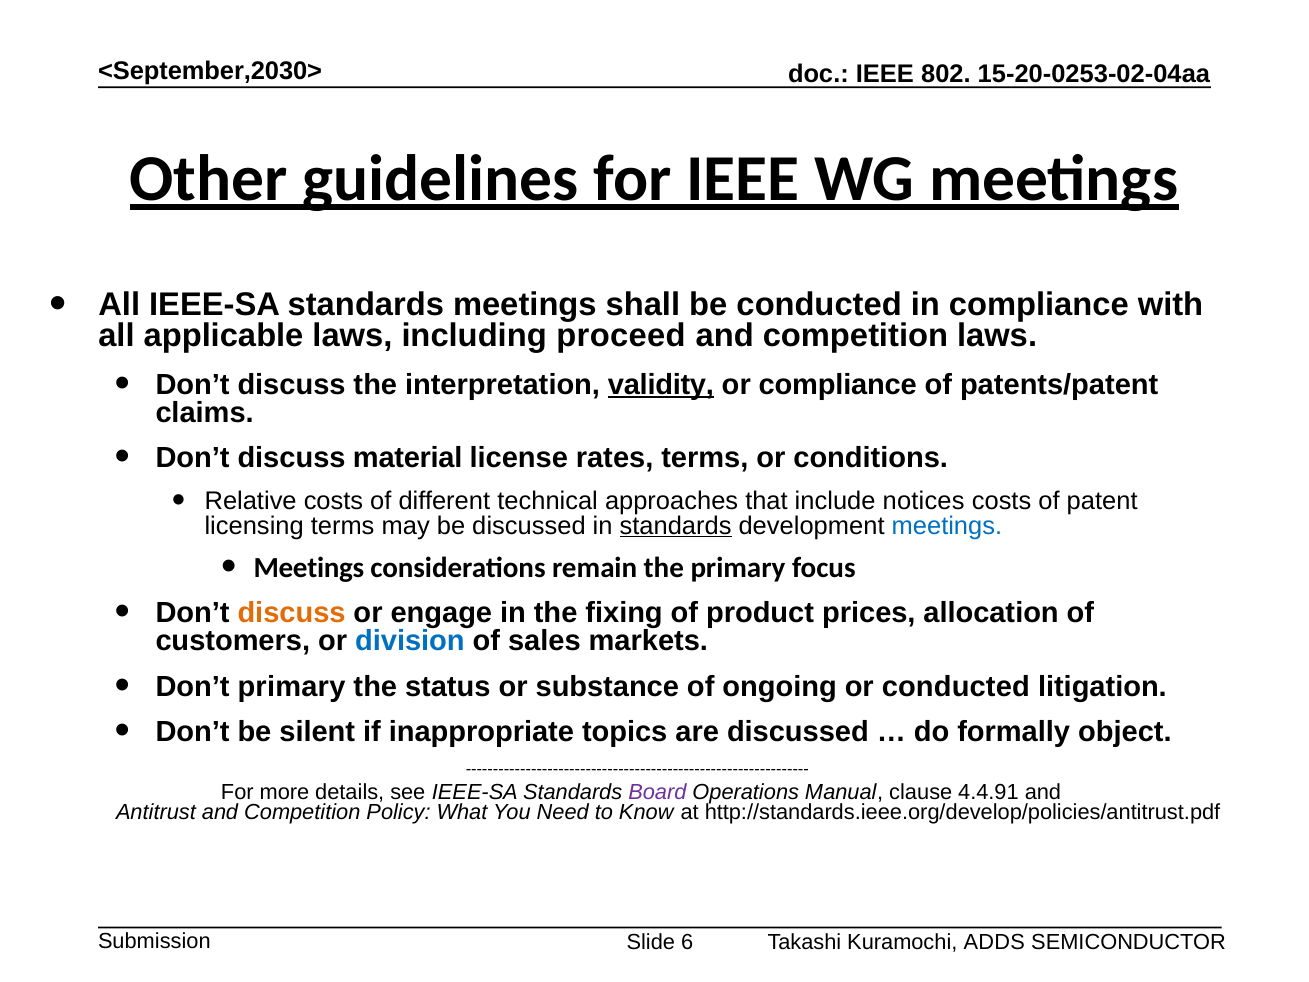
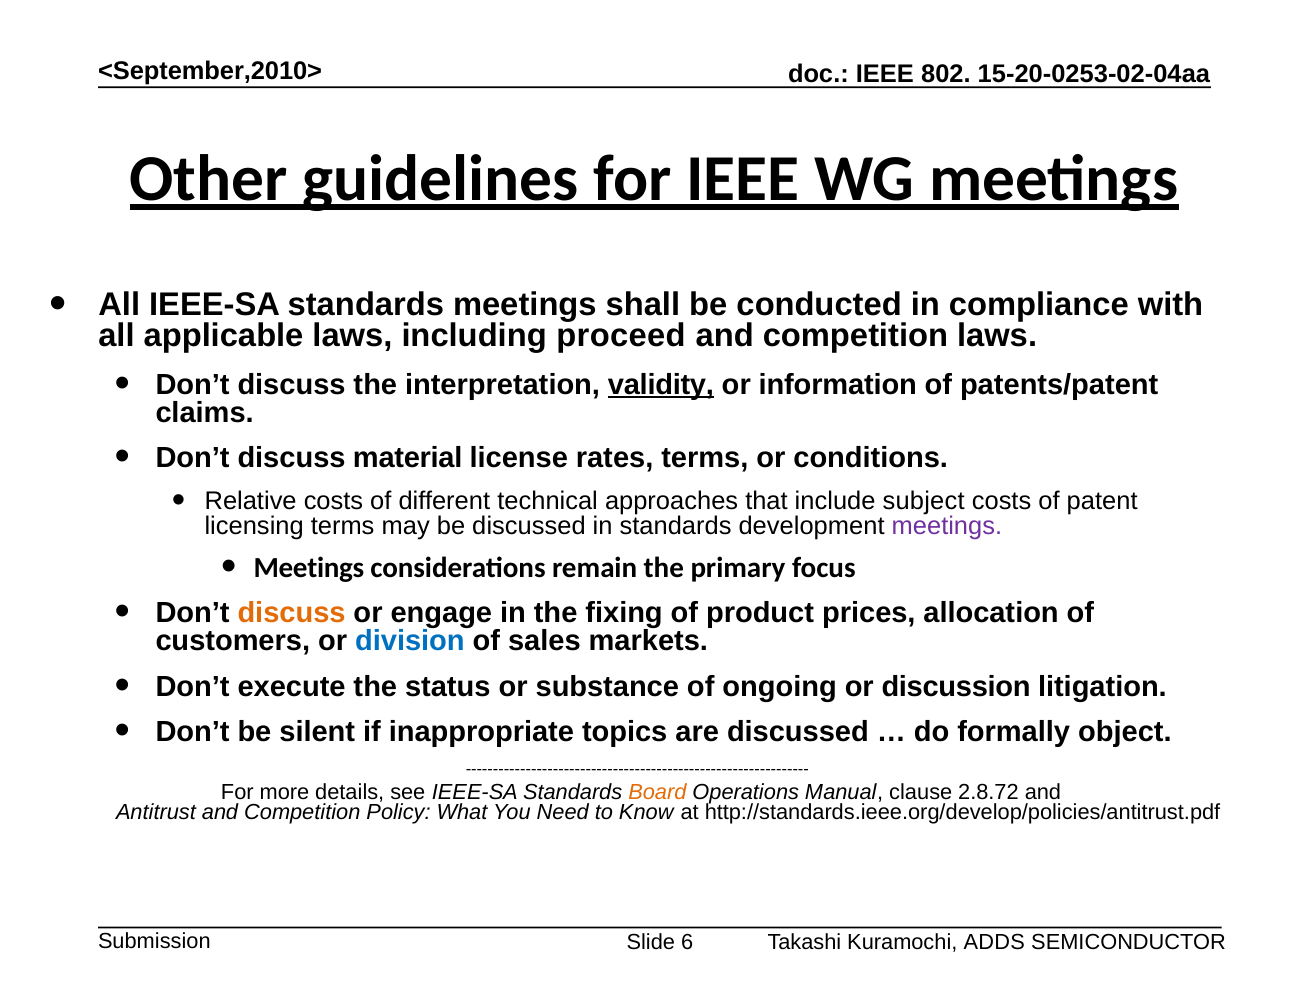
<September,2030>: <September,2030> -> <September,2010>
or compliance: compliance -> information
notices: notices -> subject
standards at (676, 526) underline: present -> none
meetings at (947, 526) colour: blue -> purple
Don’t primary: primary -> execute
or conducted: conducted -> discussion
Board colour: purple -> orange
4.4.91: 4.4.91 -> 2.8.72
